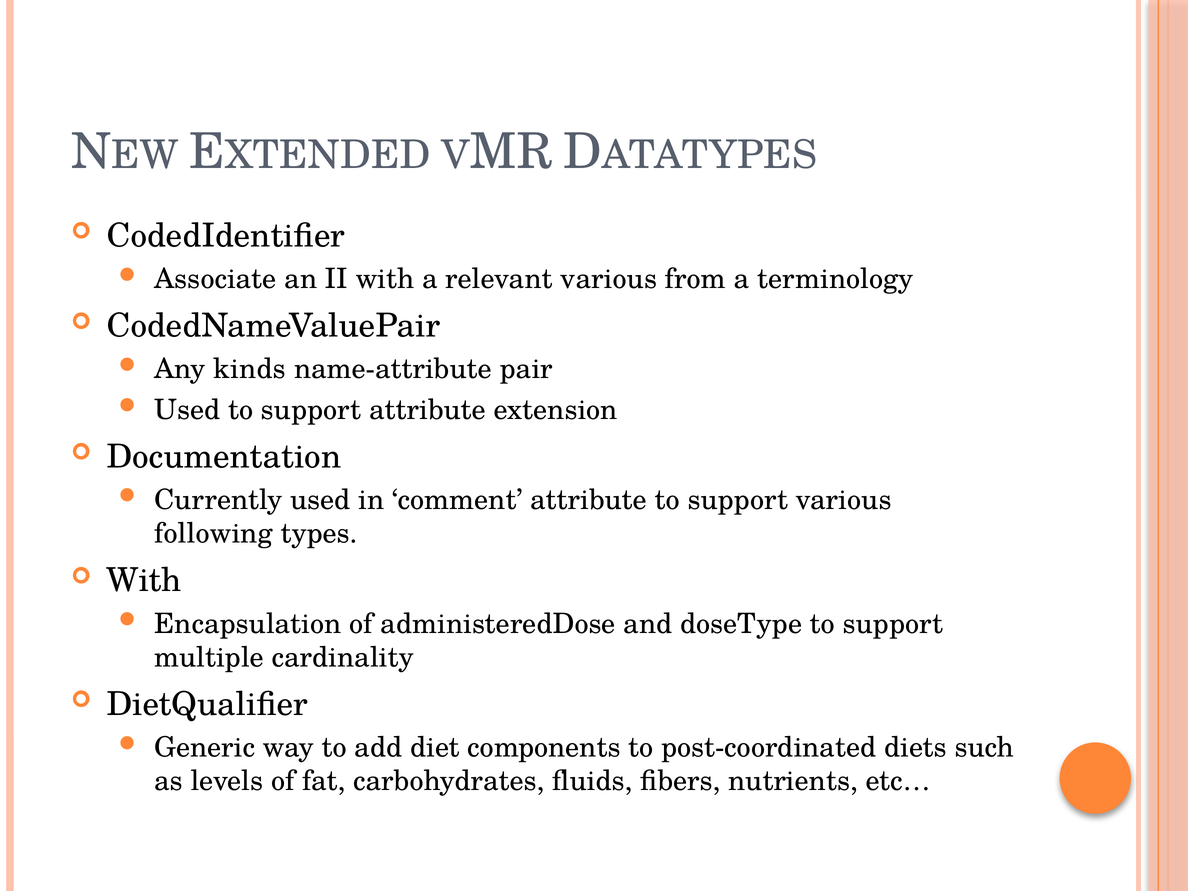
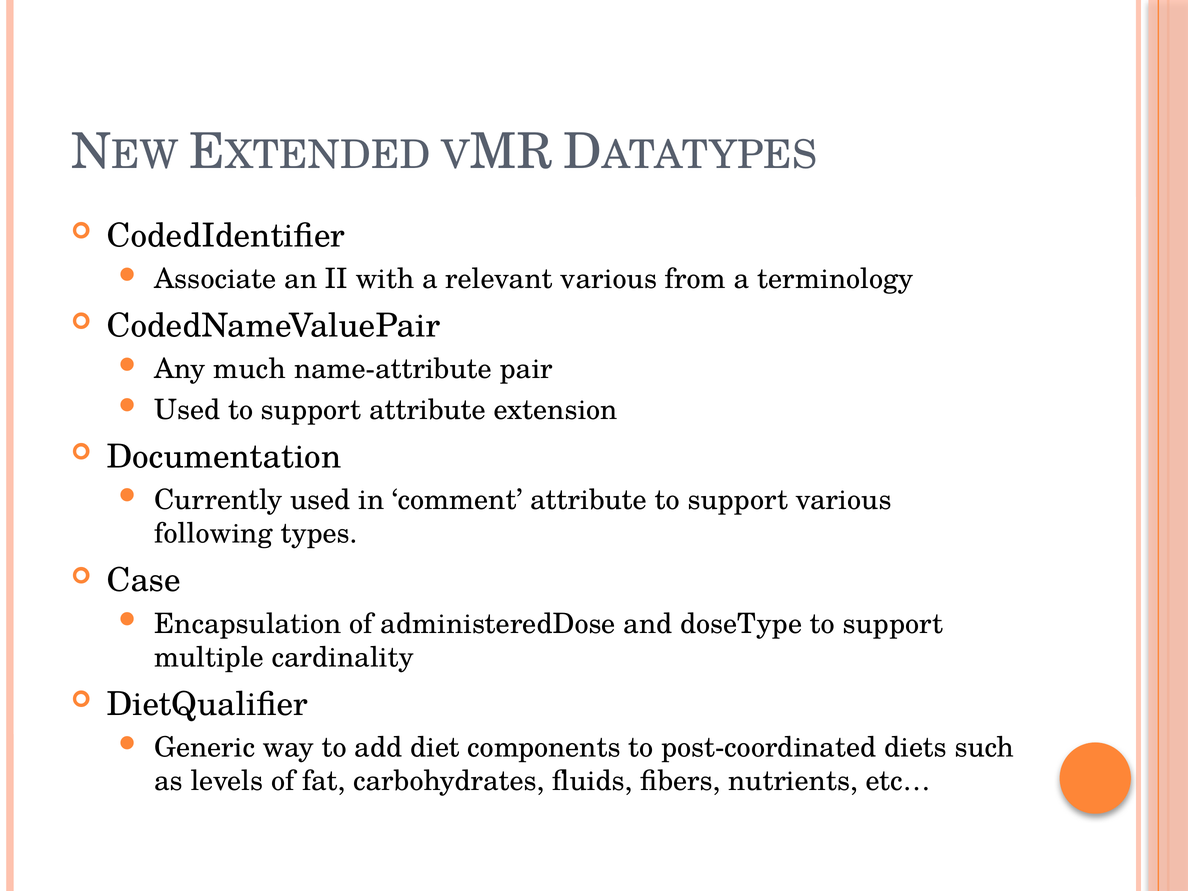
kinds: kinds -> much
With at (144, 581): With -> Case
